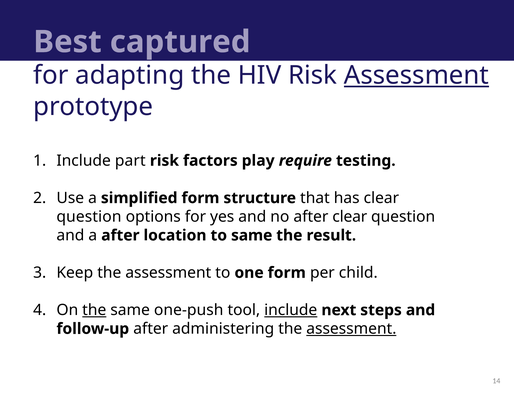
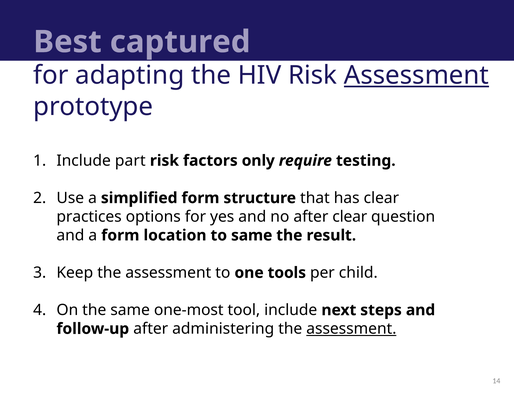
play: play -> only
question at (89, 217): question -> practices
a after: after -> form
one form: form -> tools
the at (94, 310) underline: present -> none
one-push: one-push -> one-most
include at (291, 310) underline: present -> none
